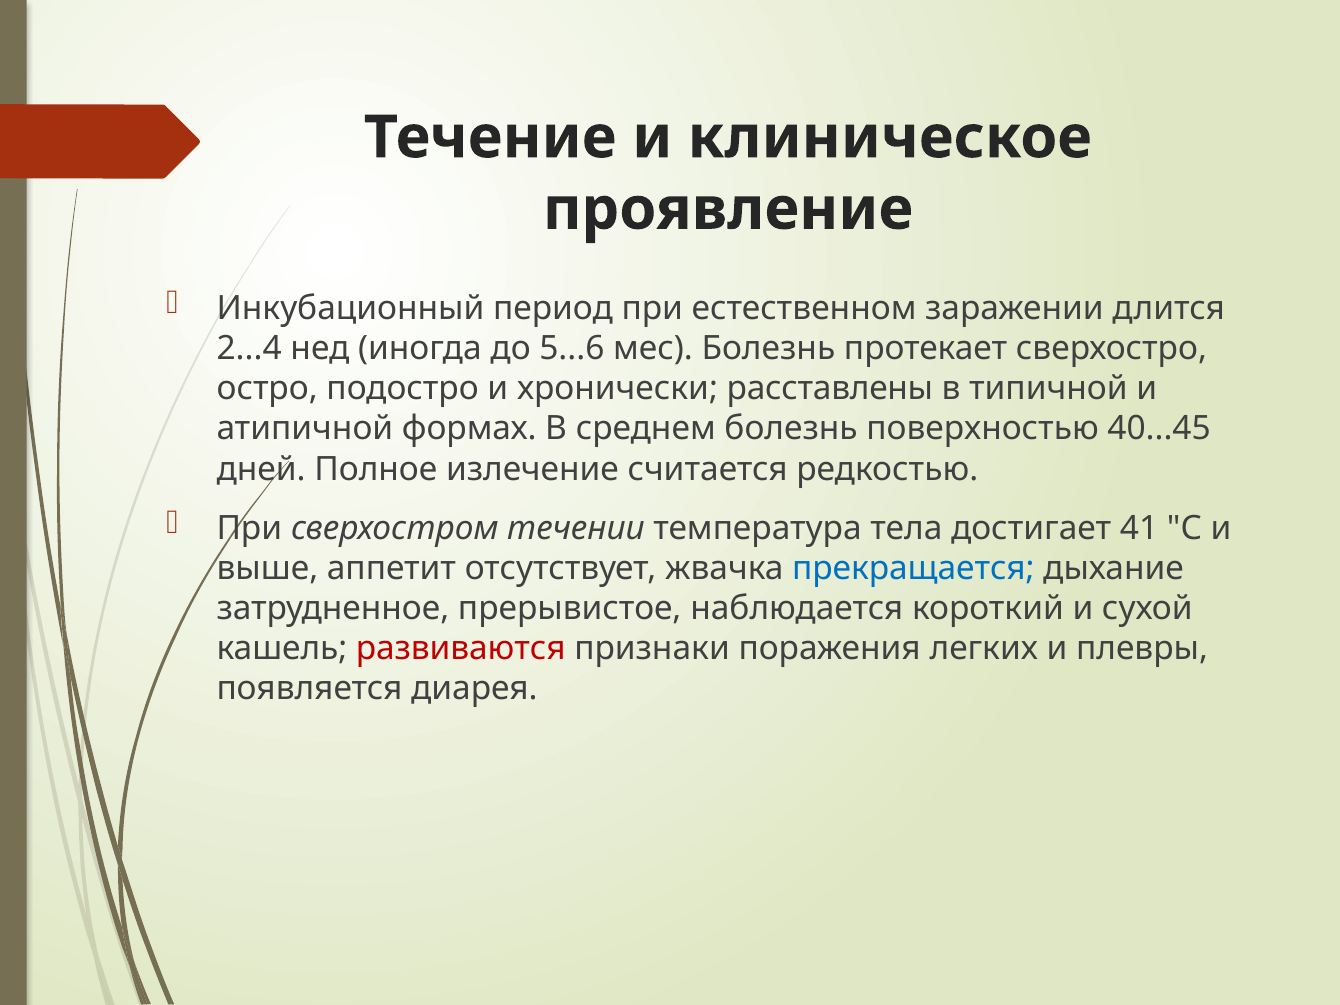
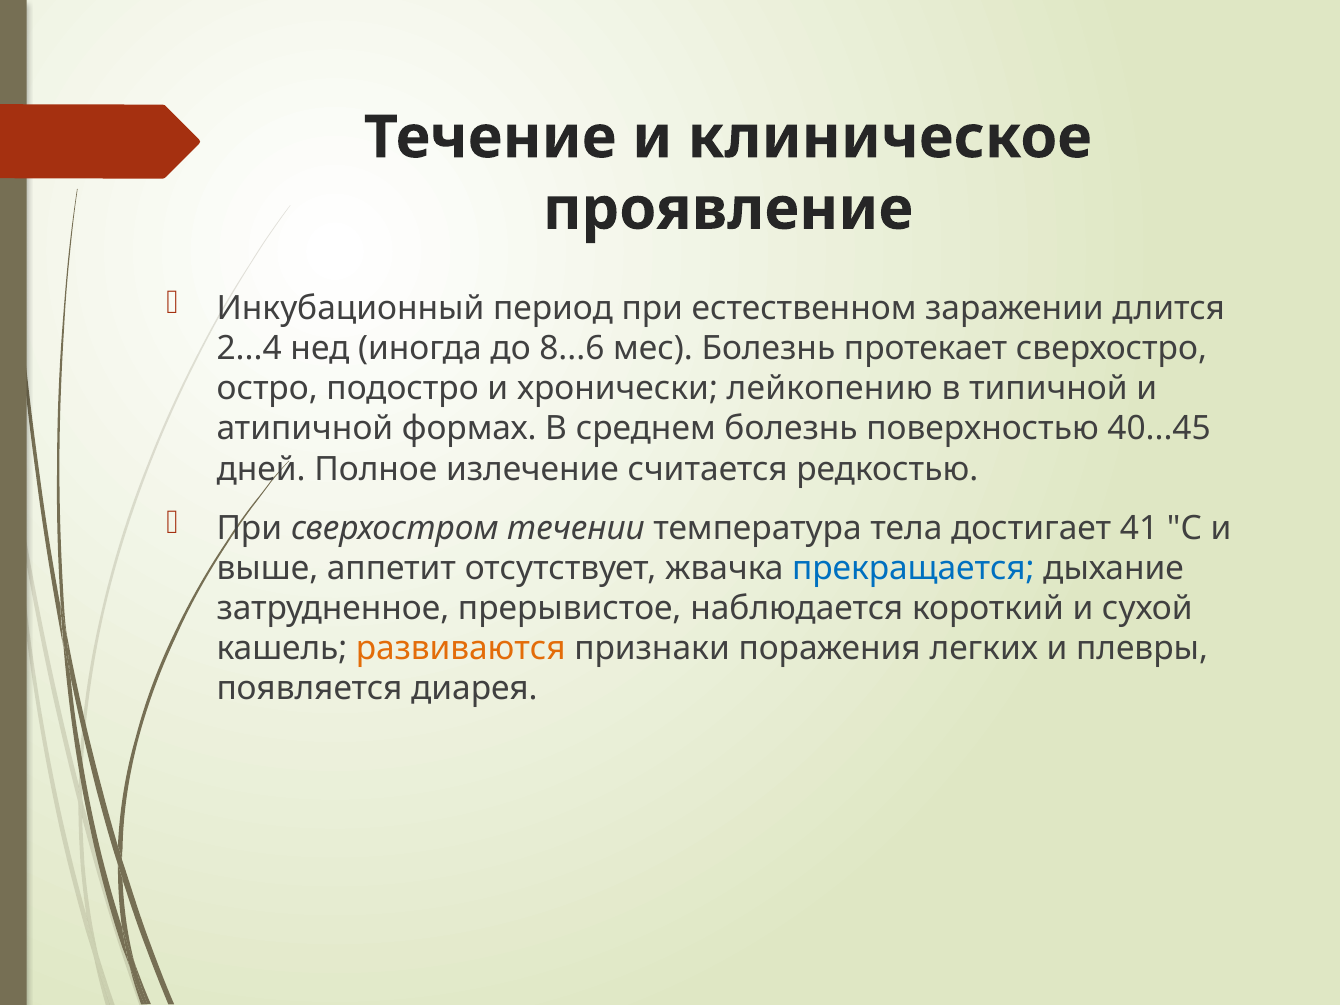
5...6: 5...6 -> 8...6
расставлены: расставлены -> лейкопению
развиваются colour: red -> orange
